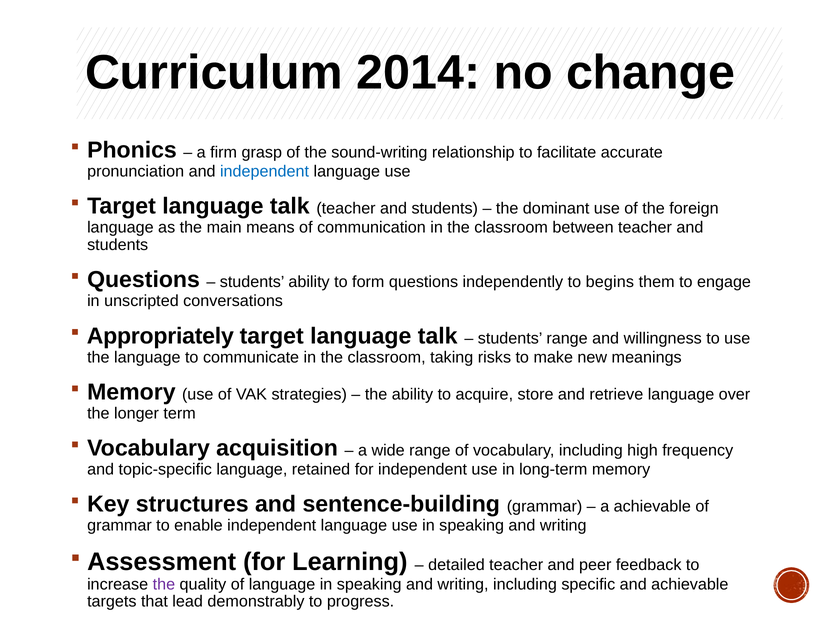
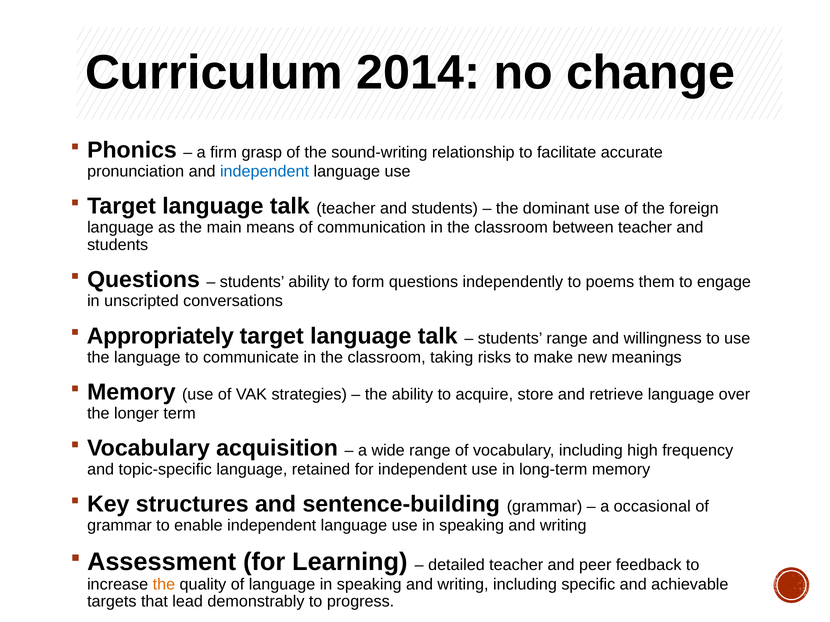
begins: begins -> poems
a achievable: achievable -> occasional
the at (164, 585) colour: purple -> orange
